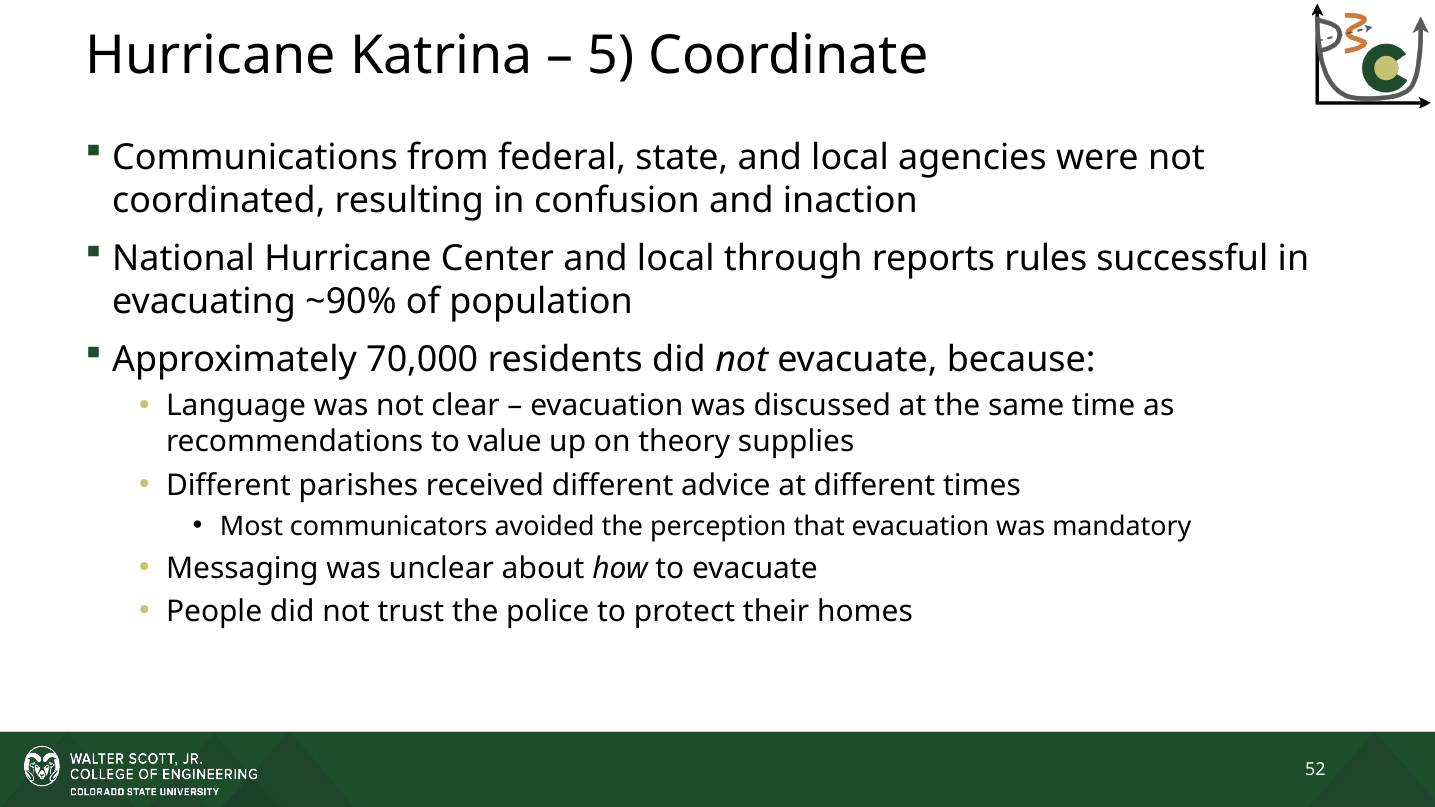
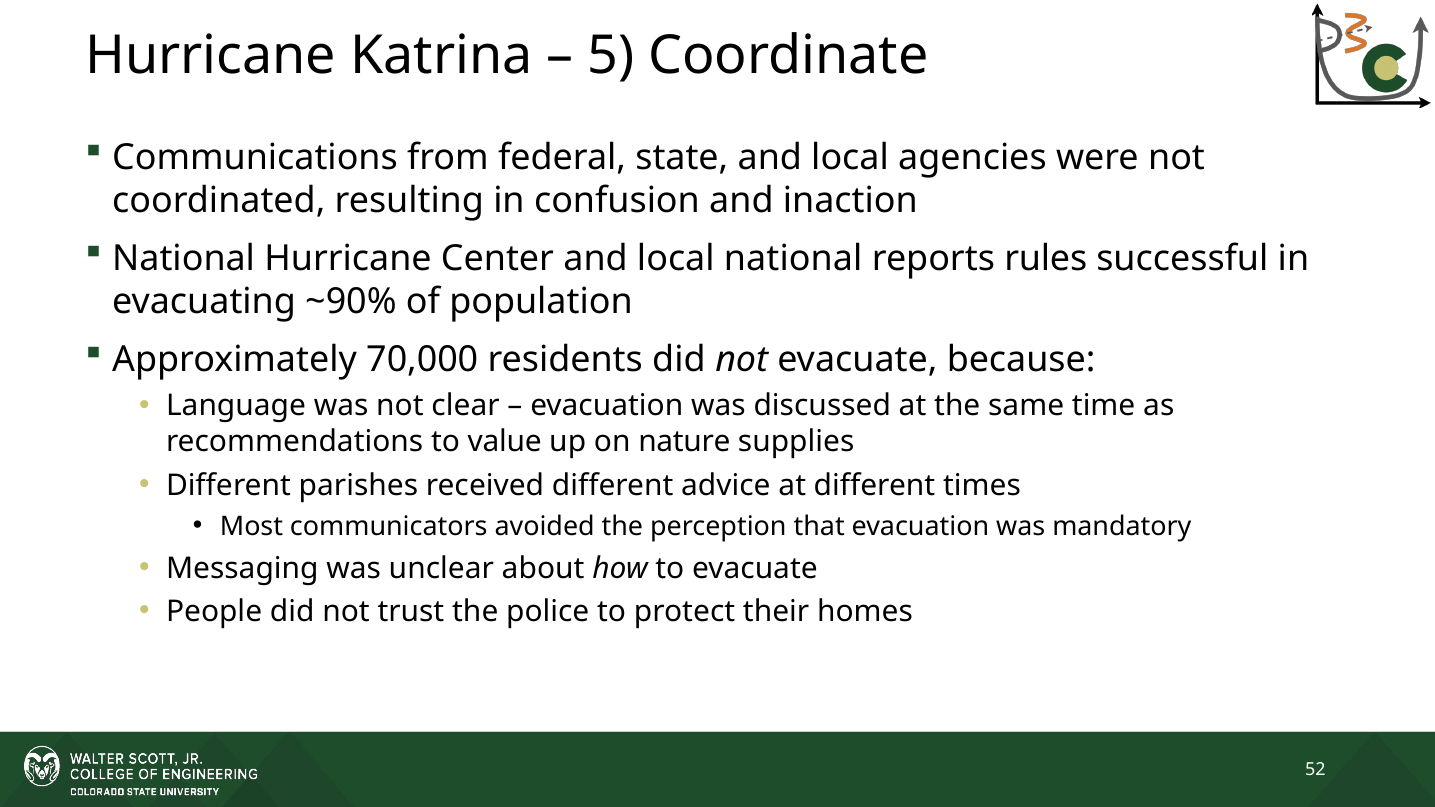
local through: through -> national
theory: theory -> nature
